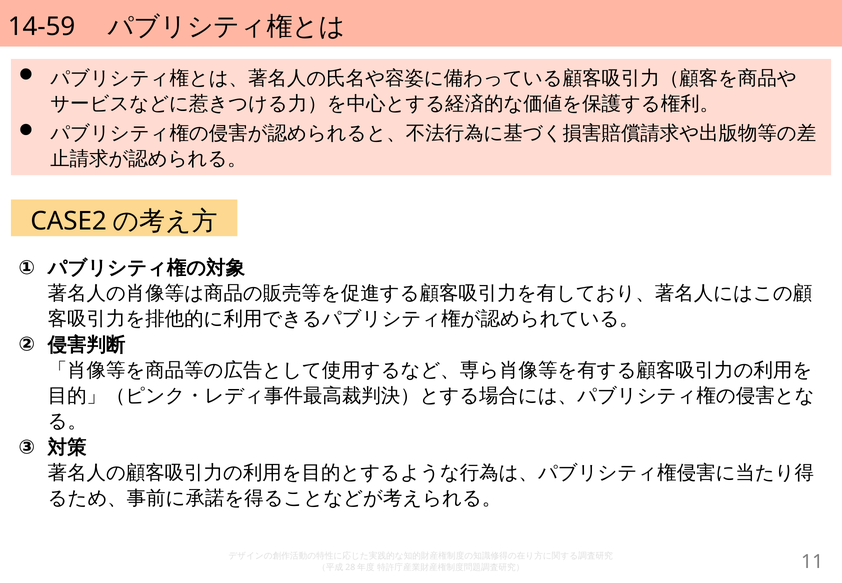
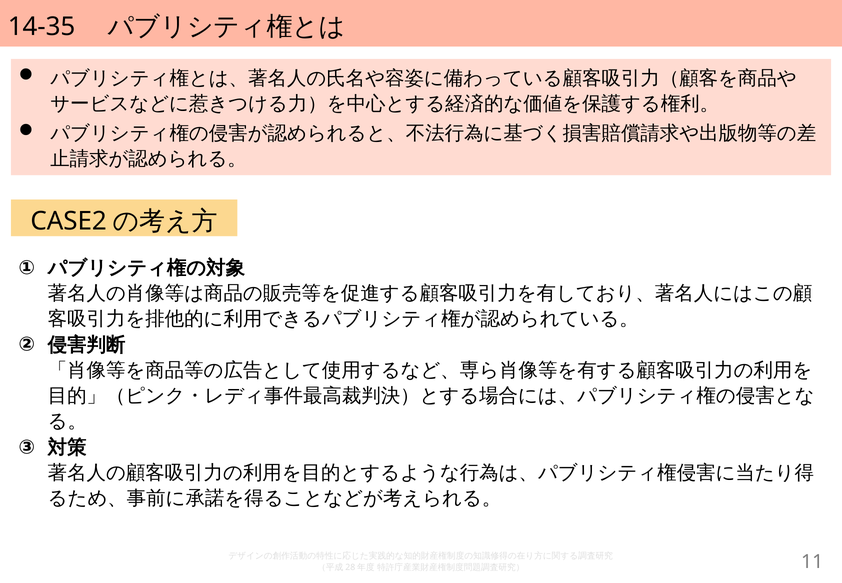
14-59: 14-59 -> 14-35
